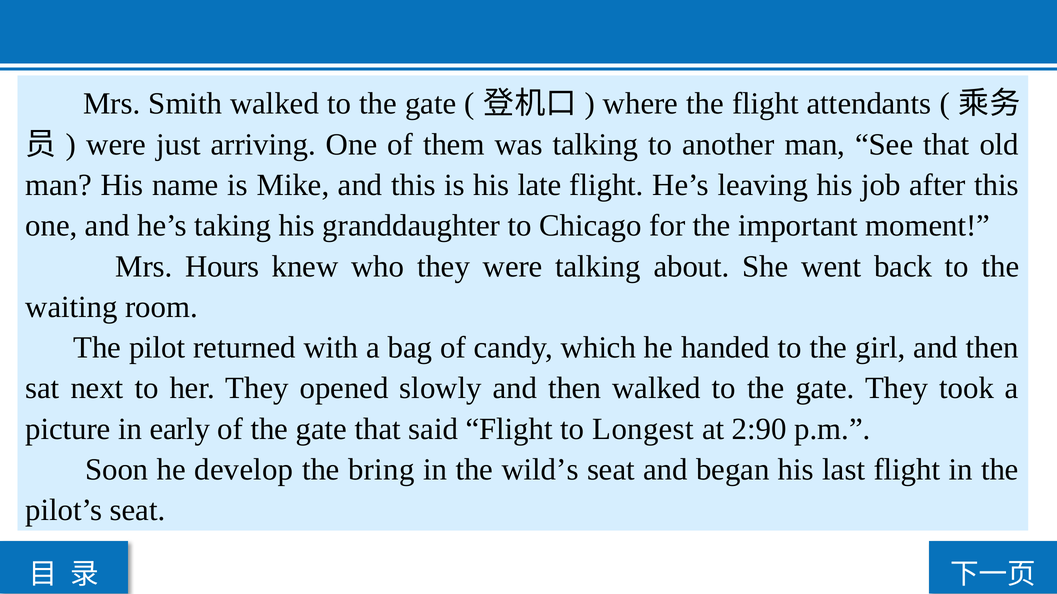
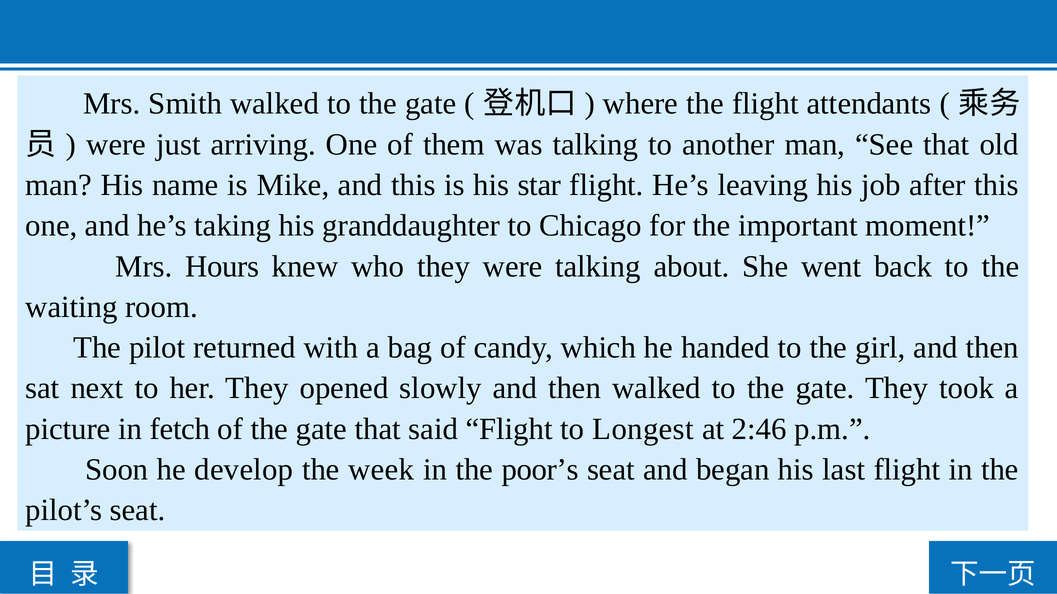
late: late -> star
early: early -> fetch
2:90: 2:90 -> 2:46
bring: bring -> week
wild’s: wild’s -> poor’s
